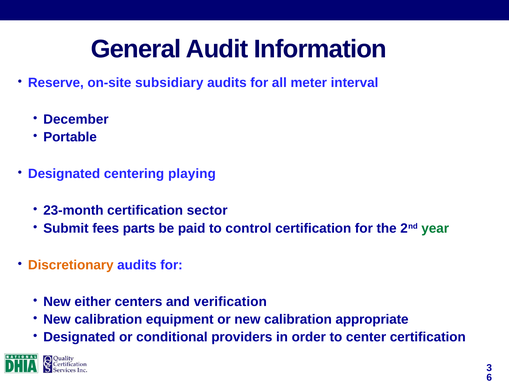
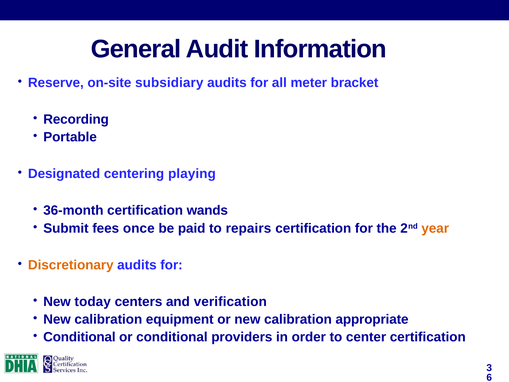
interval: interval -> bracket
December: December -> Recording
23-month: 23-month -> 36-month
sector: sector -> wands
parts: parts -> once
control: control -> repairs
year colour: green -> orange
either: either -> today
Designated at (79, 337): Designated -> Conditional
